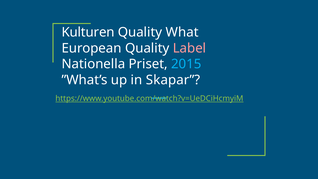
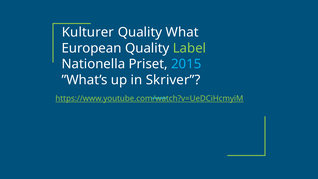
Kulturen: Kulturen -> Kulturer
Label colour: pink -> light green
Skapar: Skapar -> Skriver
